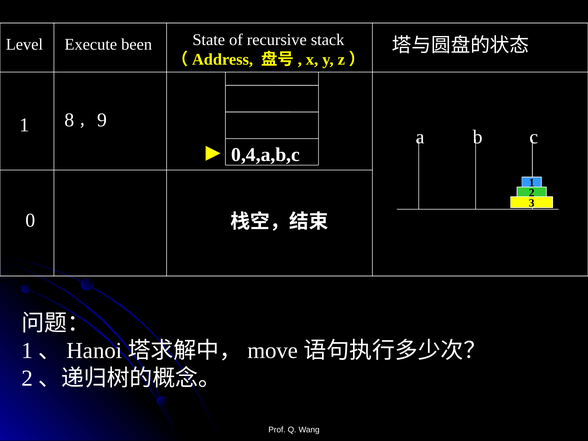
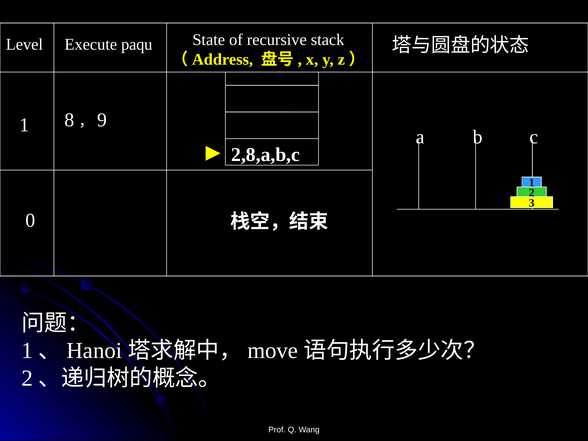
been: been -> paqu
0,4,a,b,c: 0,4,a,b,c -> 2,8,a,b,c
